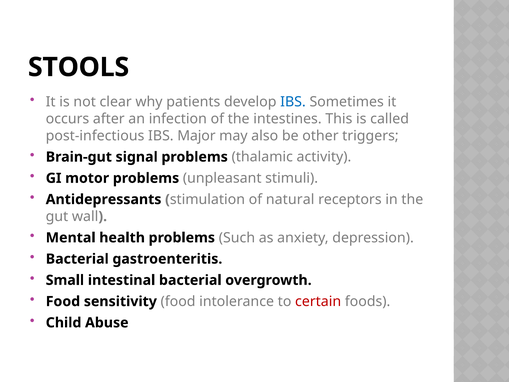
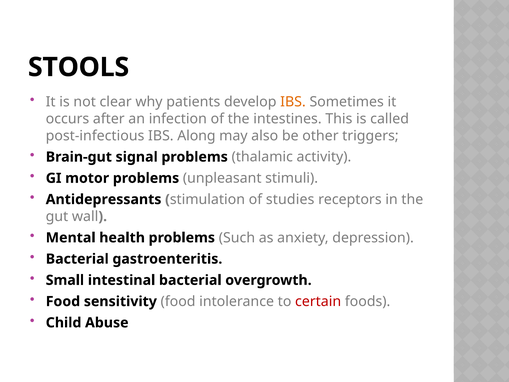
IBS at (293, 102) colour: blue -> orange
Major: Major -> Along
natural: natural -> studies
